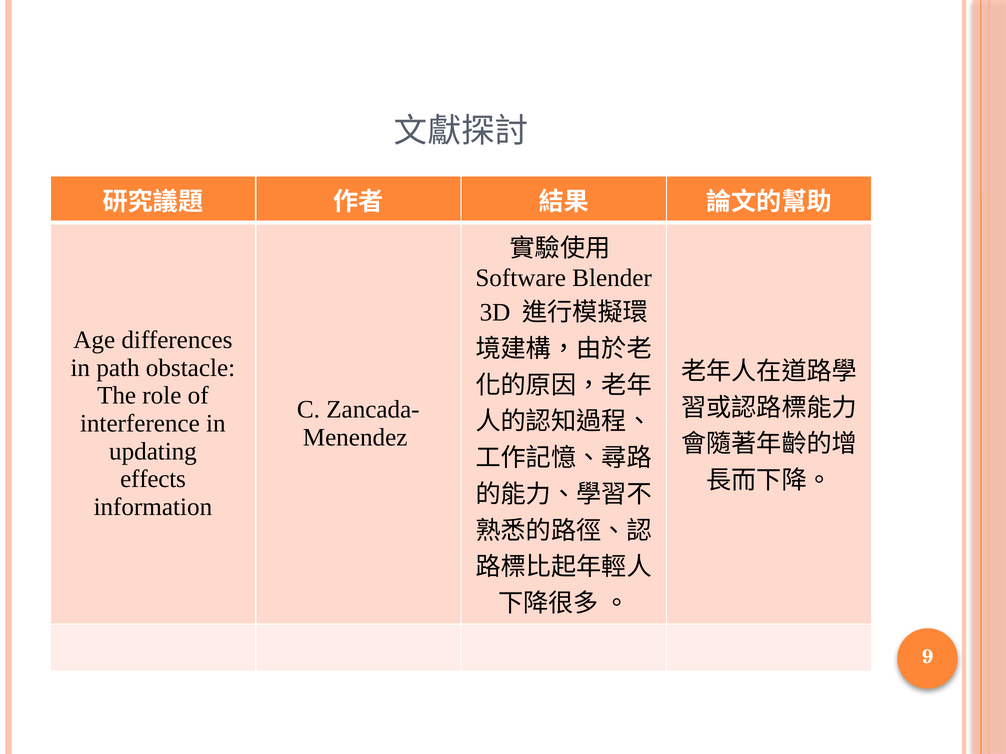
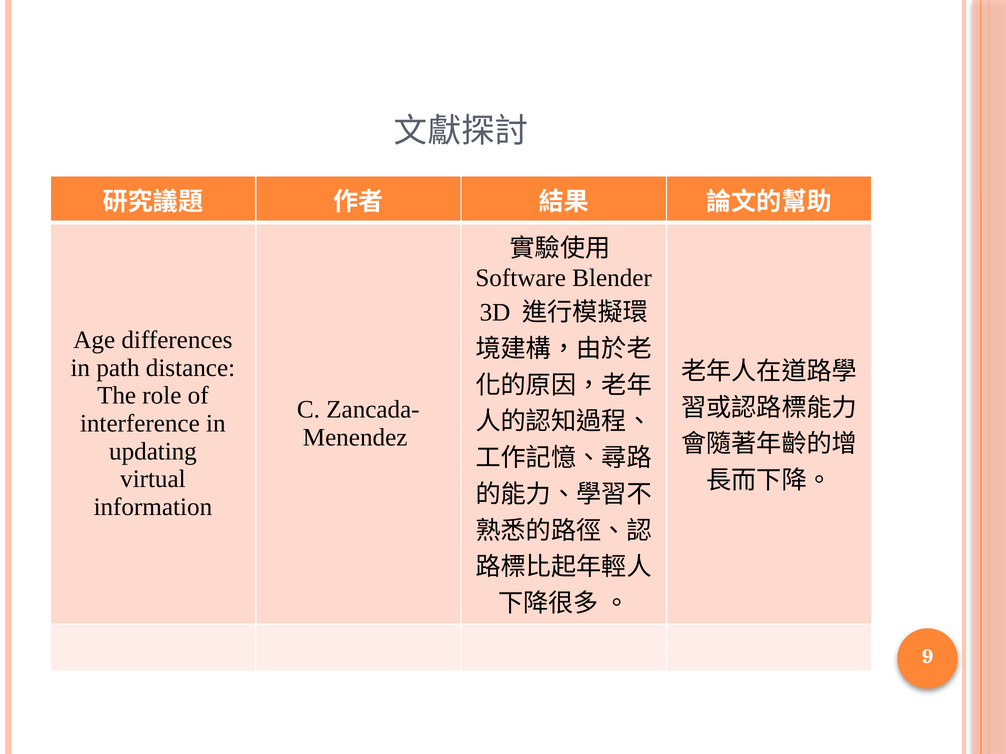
obstacle: obstacle -> distance
effects: effects -> virtual
